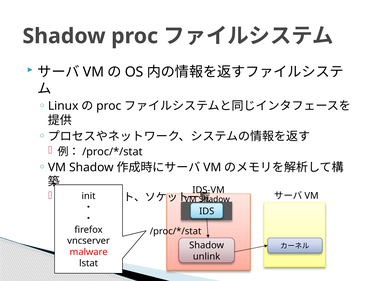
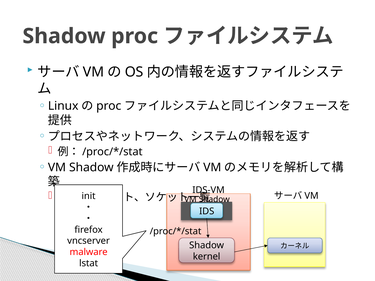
unlink: unlink -> kernel
